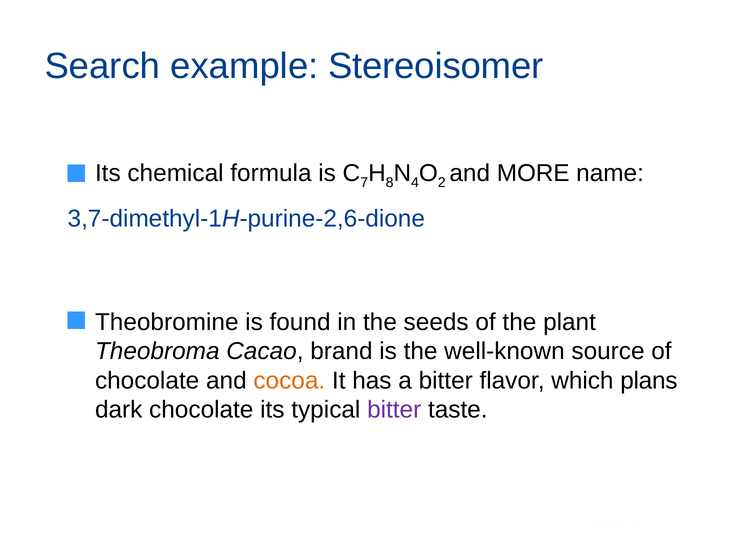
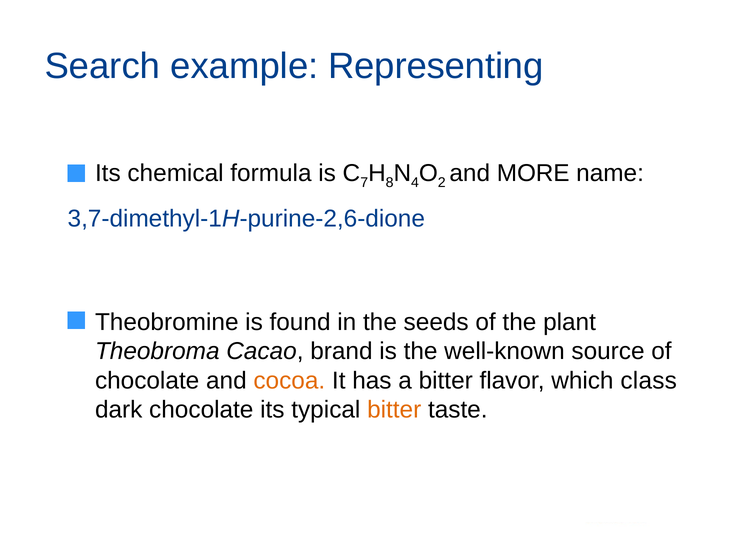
Stereoisomer: Stereoisomer -> Representing
plans: plans -> class
bitter at (394, 410) colour: purple -> orange
